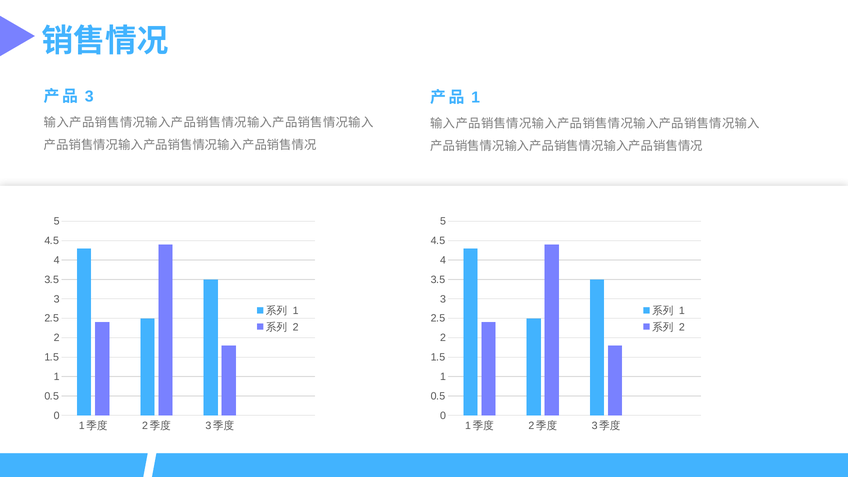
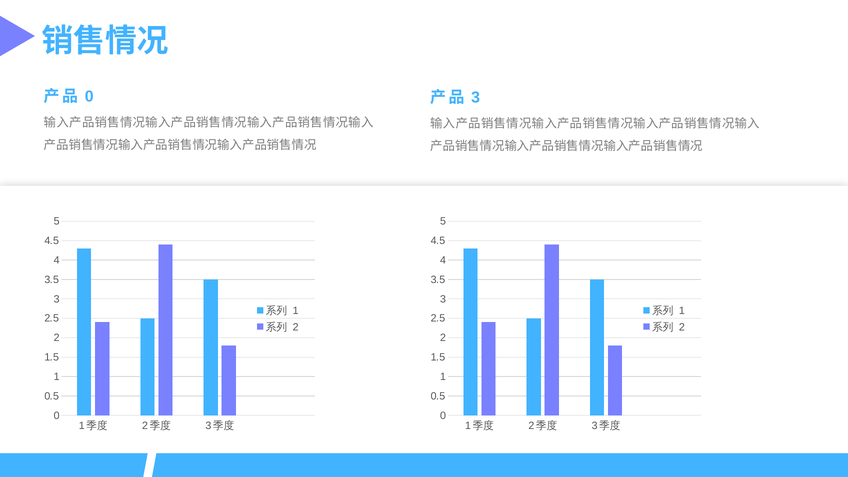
3 at (89, 96): 3 -> 0
1 at (476, 97): 1 -> 3
